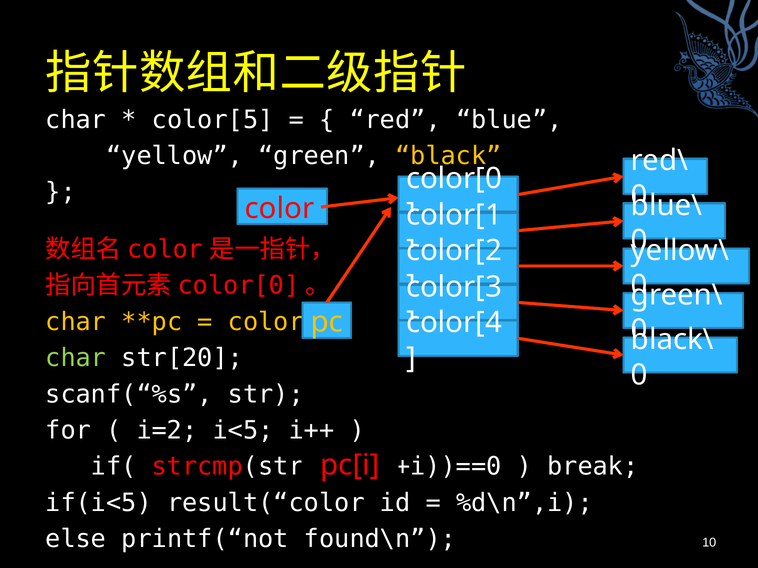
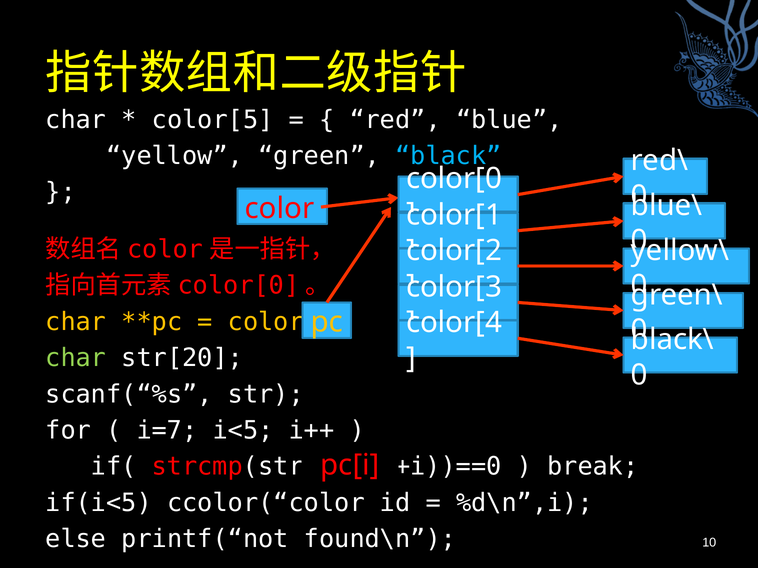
black colour: yellow -> light blue
i=2: i=2 -> i=7
result(“color: result(“color -> ccolor(“color
